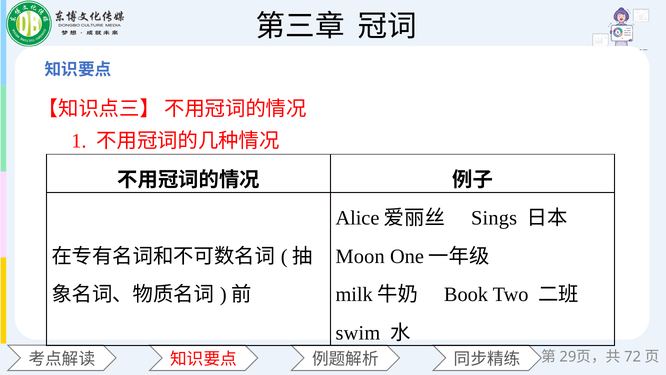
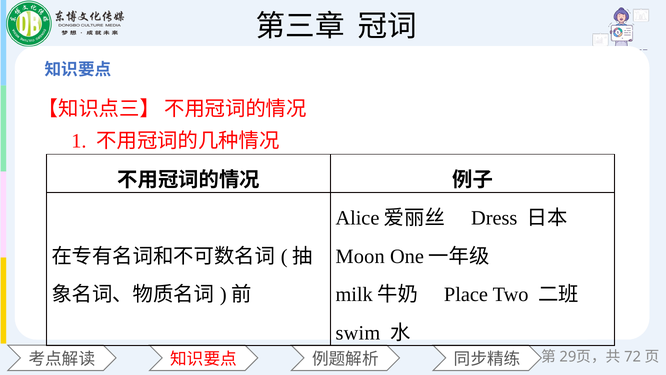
Sings: Sings -> Dress
Book: Book -> Place
